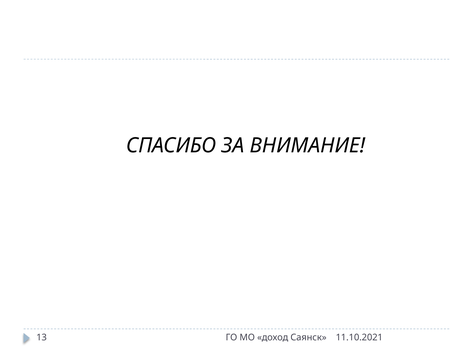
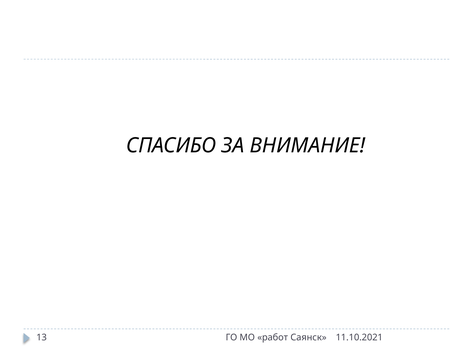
доход: доход -> работ
